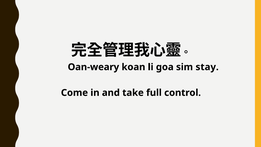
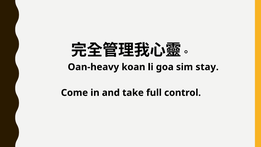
Oan-weary: Oan-weary -> Oan-heavy
